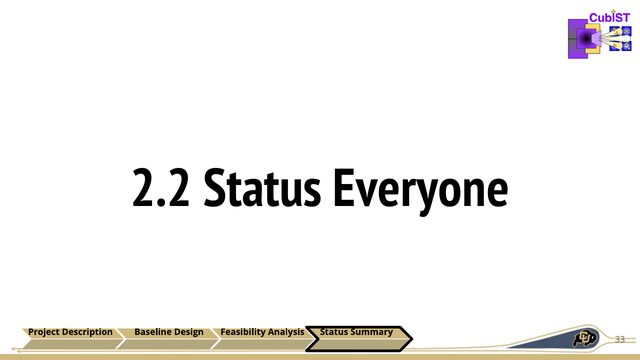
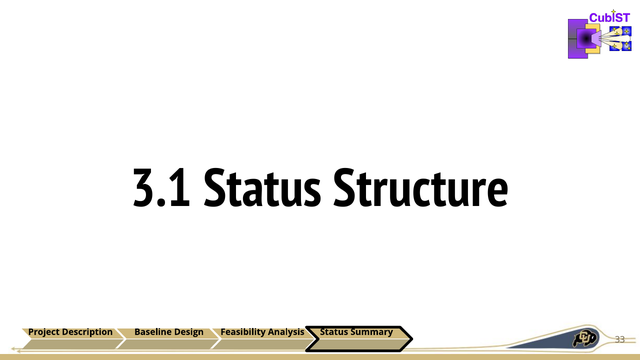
2.2: 2.2 -> 3.1
Everyone: Everyone -> Structure
